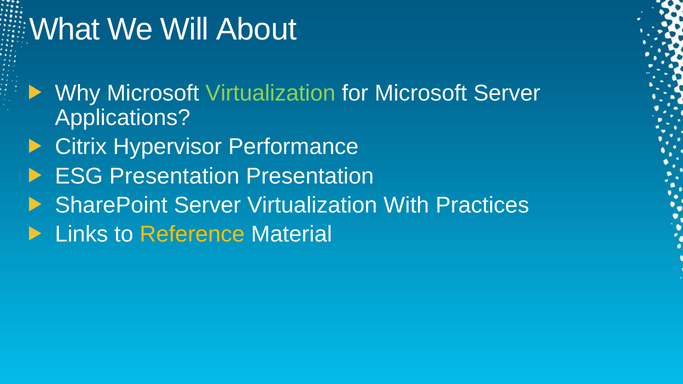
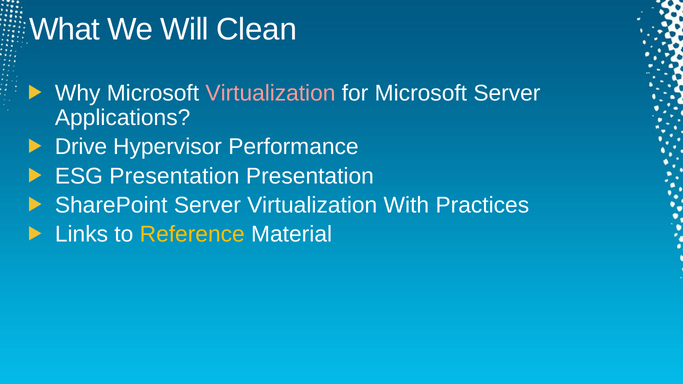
About: About -> Clean
Virtualization at (270, 93) colour: light green -> pink
Citrix: Citrix -> Drive
